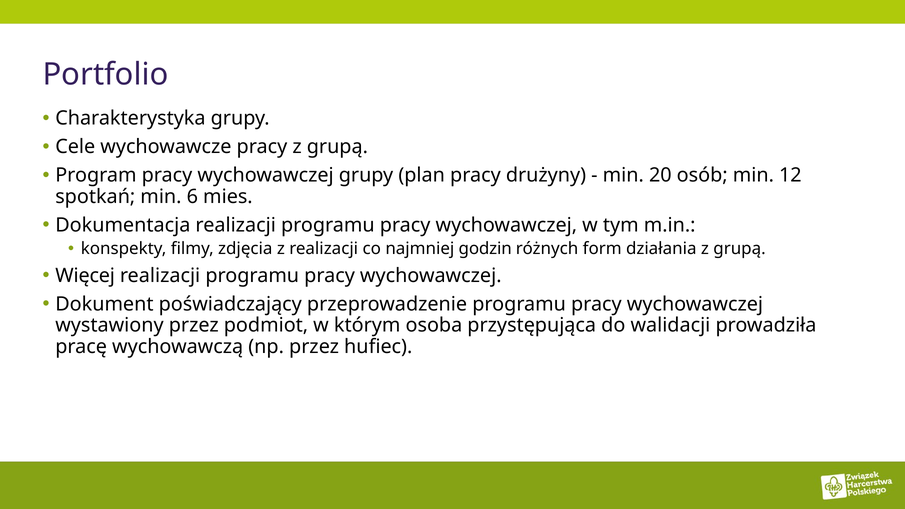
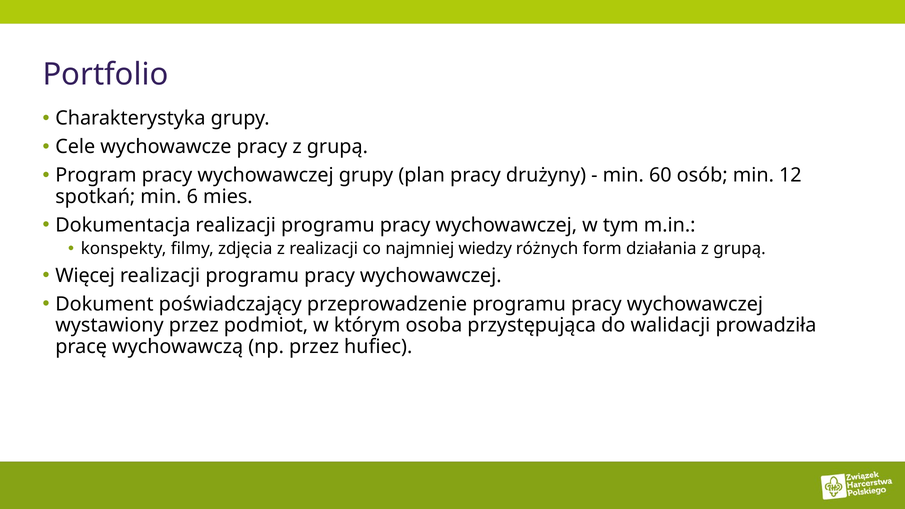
20: 20 -> 60
godzin: godzin -> wiedzy
